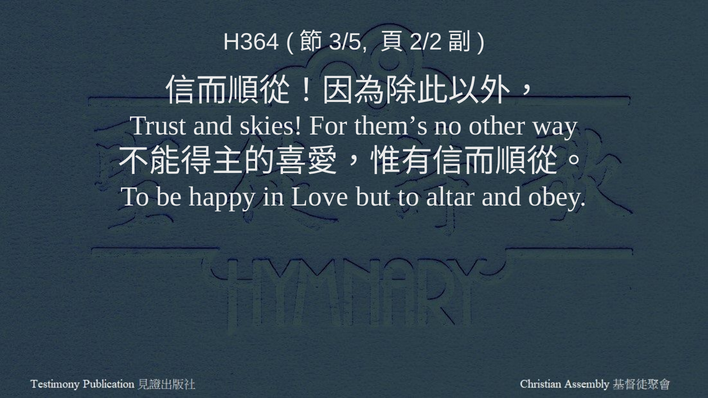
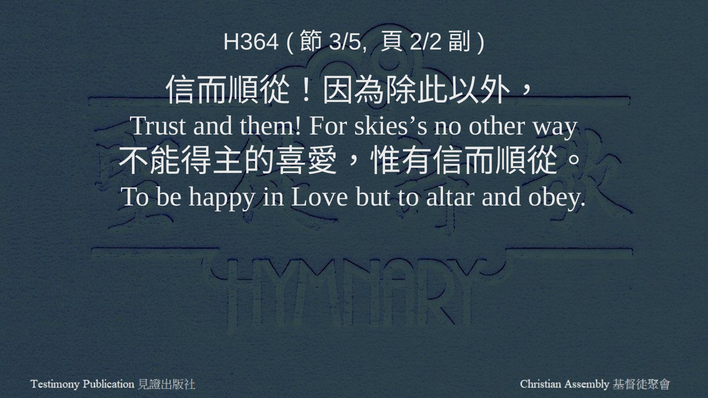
skies: skies -> them
them’s: them’s -> skies’s
